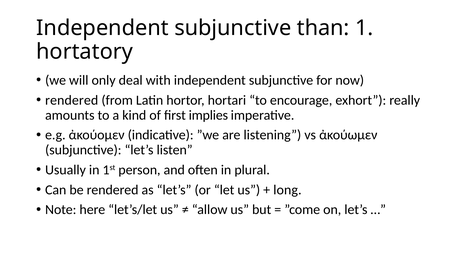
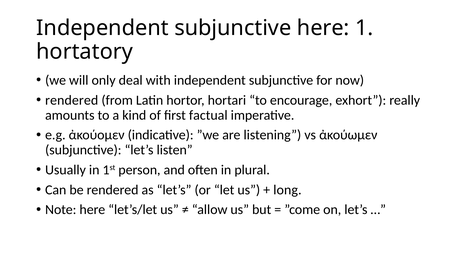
subjunctive than: than -> here
implies: implies -> factual
